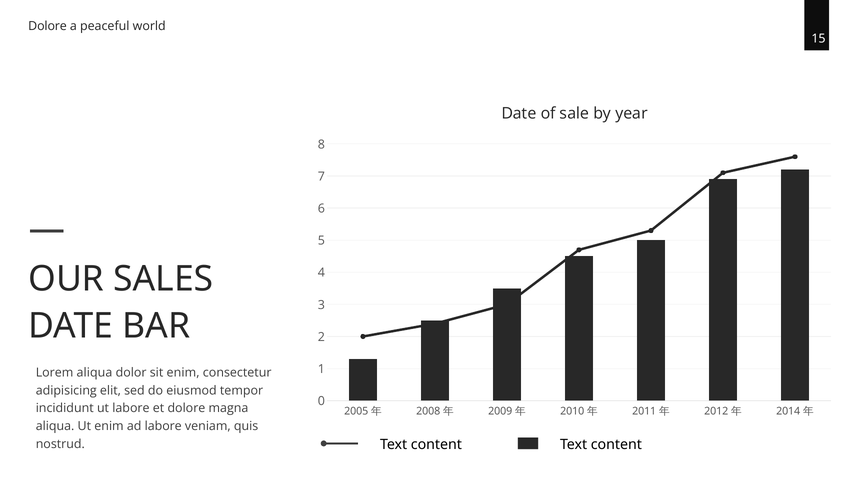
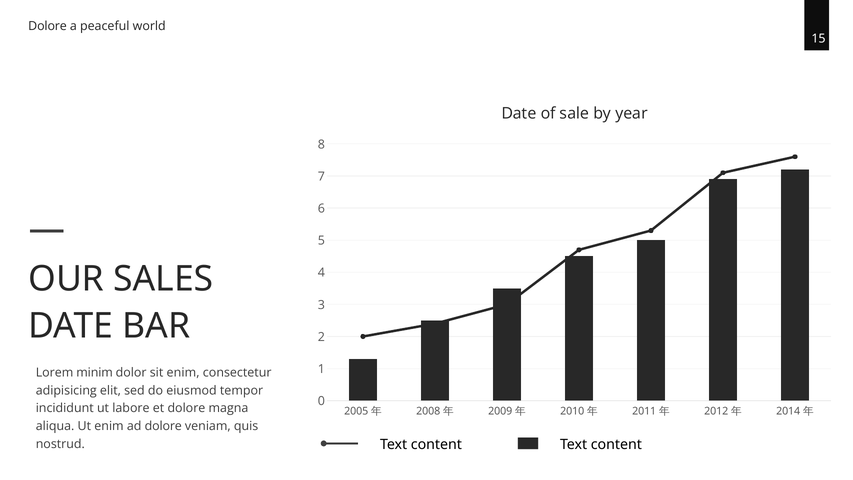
Lorem aliqua: aliqua -> minim
ad labore: labore -> dolore
